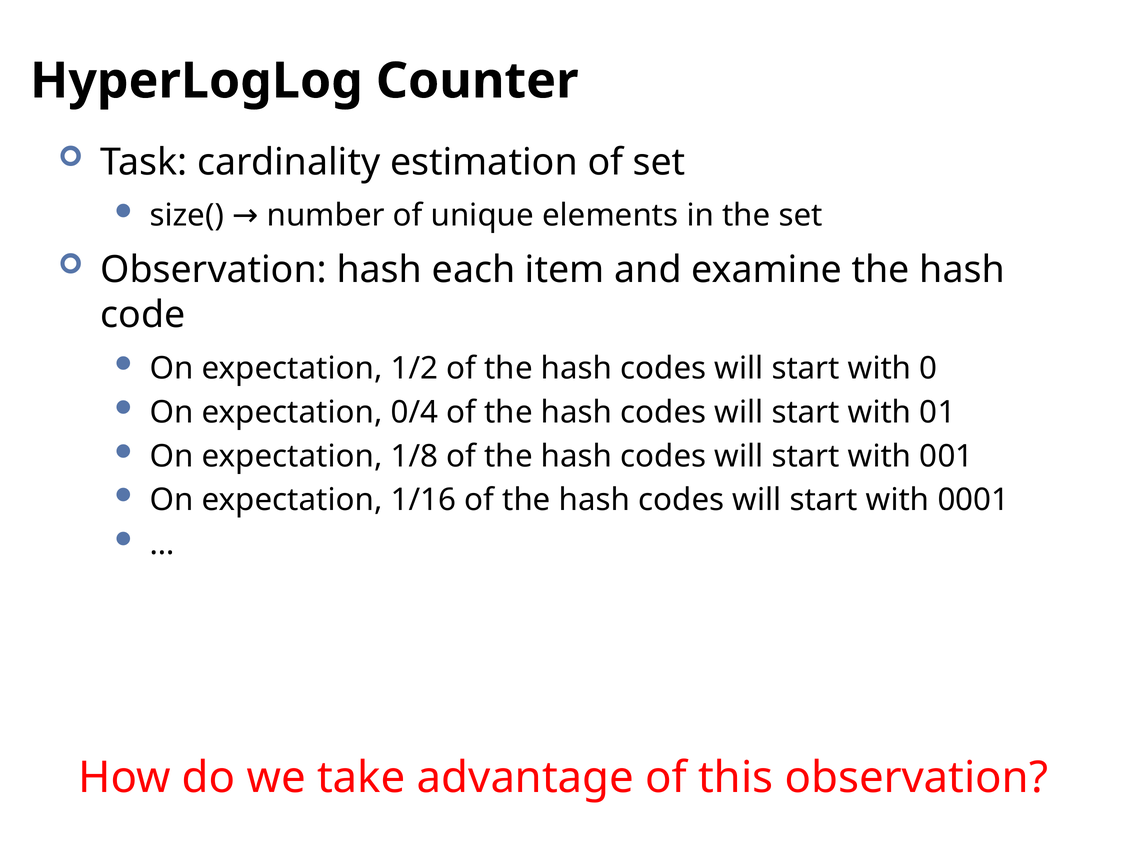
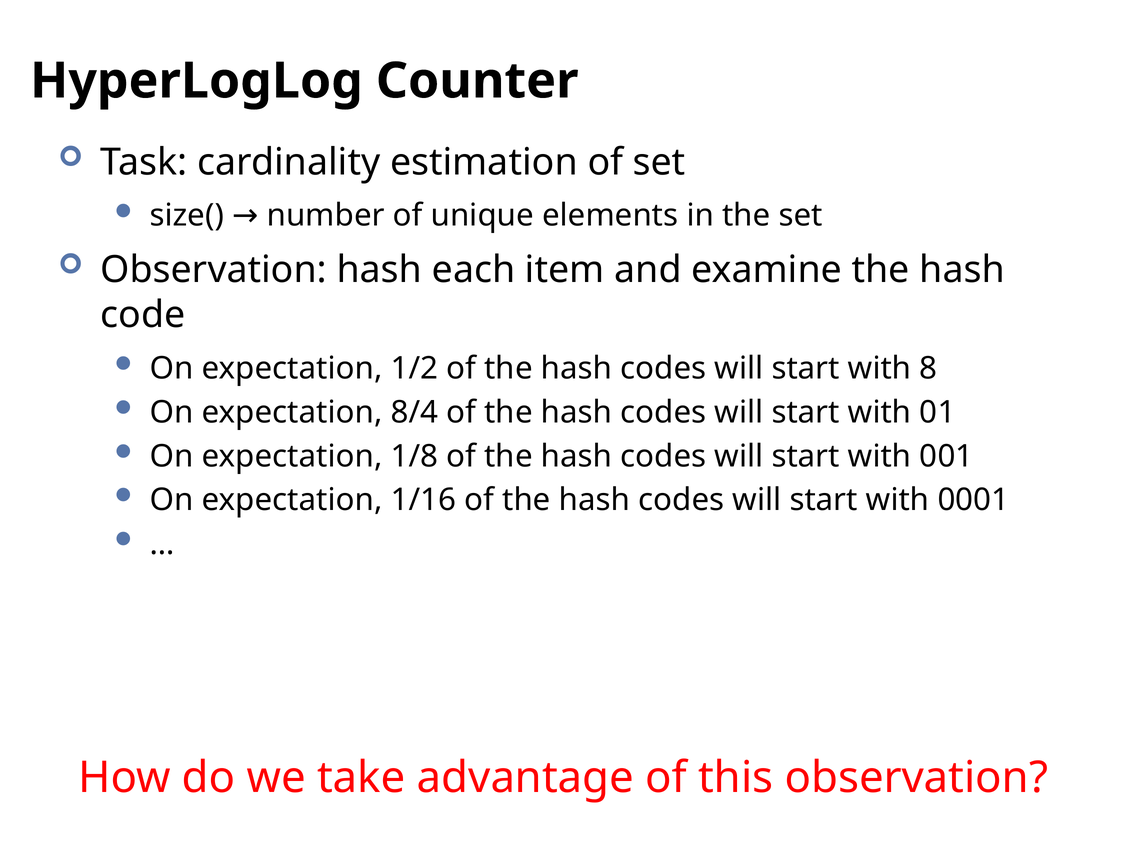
0: 0 -> 8
0/4: 0/4 -> 8/4
